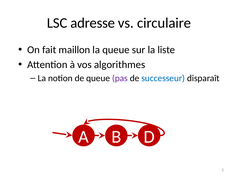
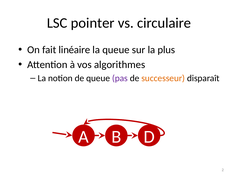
adresse: adresse -> pointer
maillon: maillon -> linéaire
liste: liste -> plus
successeur colour: blue -> orange
